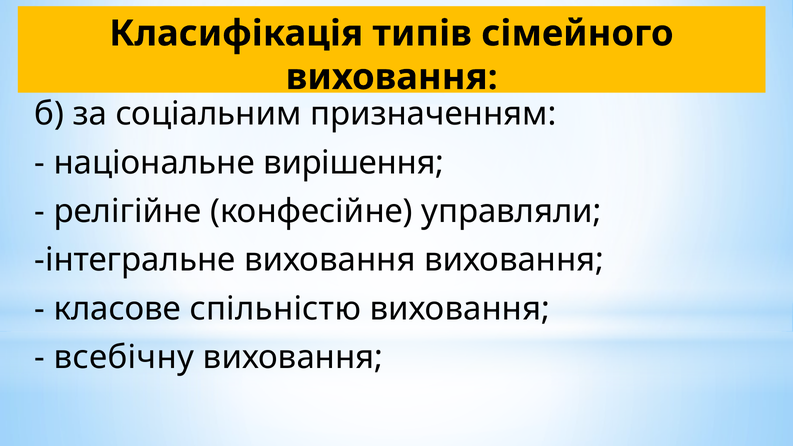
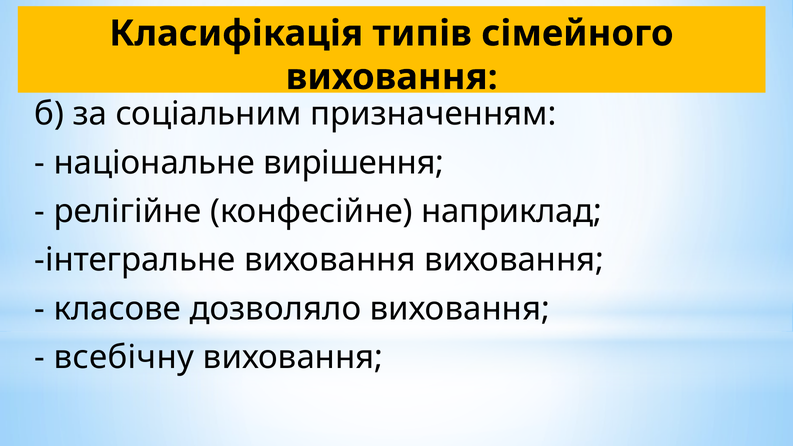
управляли: управляли -> наприклад
спільністю: спільністю -> дозволяло
